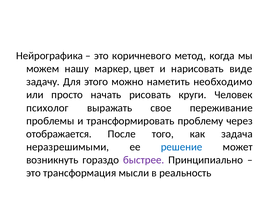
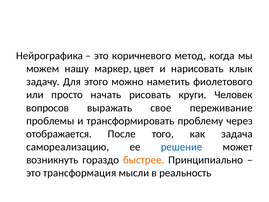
виде: виде -> клык
необходимо: необходимо -> фиолетового
психолог: психолог -> вопросов
неразрешимыми: неразрешимыми -> самореализацию
быстрее colour: purple -> orange
